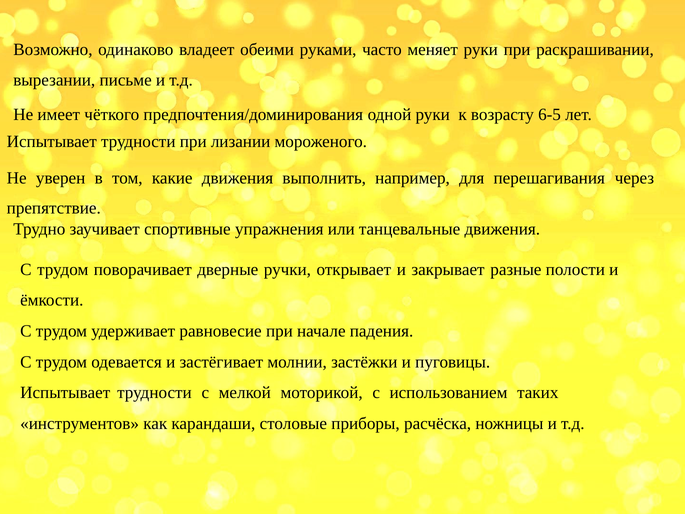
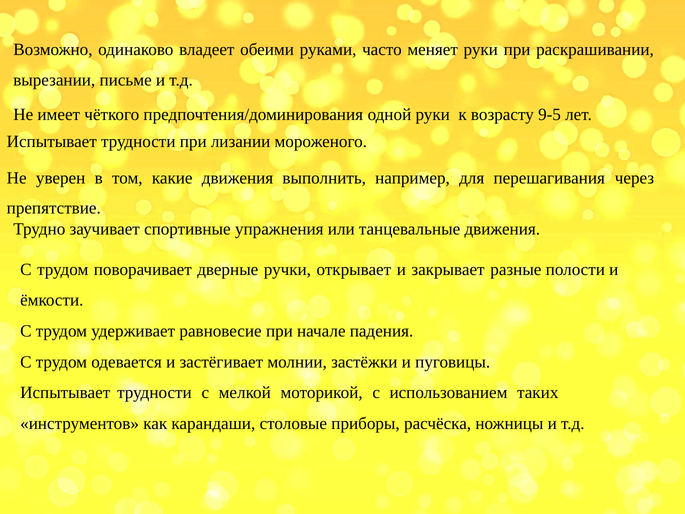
6-5: 6-5 -> 9-5
